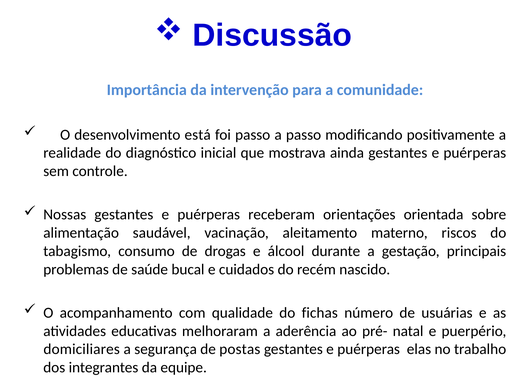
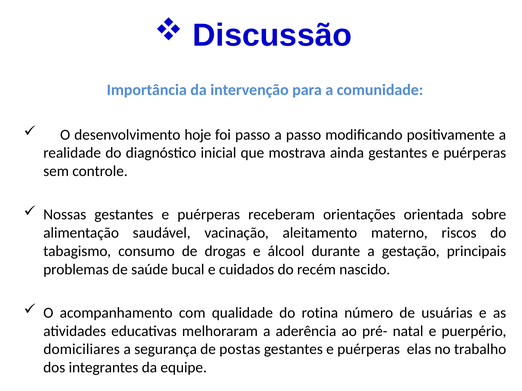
está: está -> hoje
fichas: fichas -> rotina
